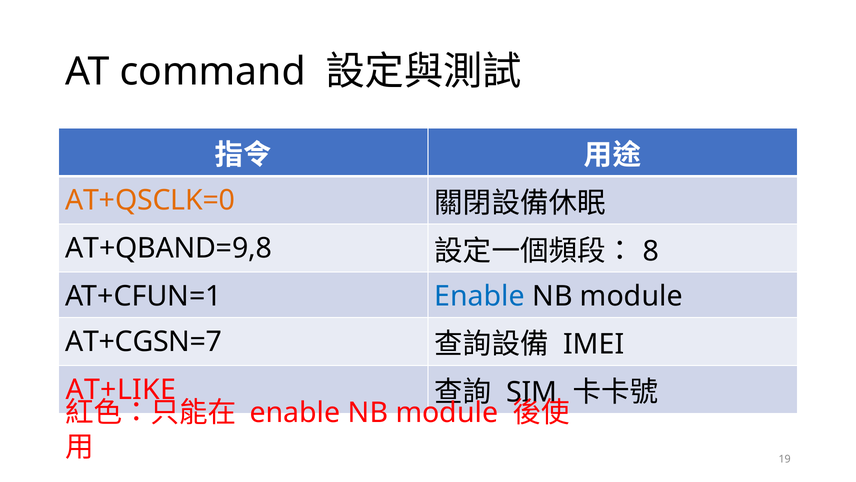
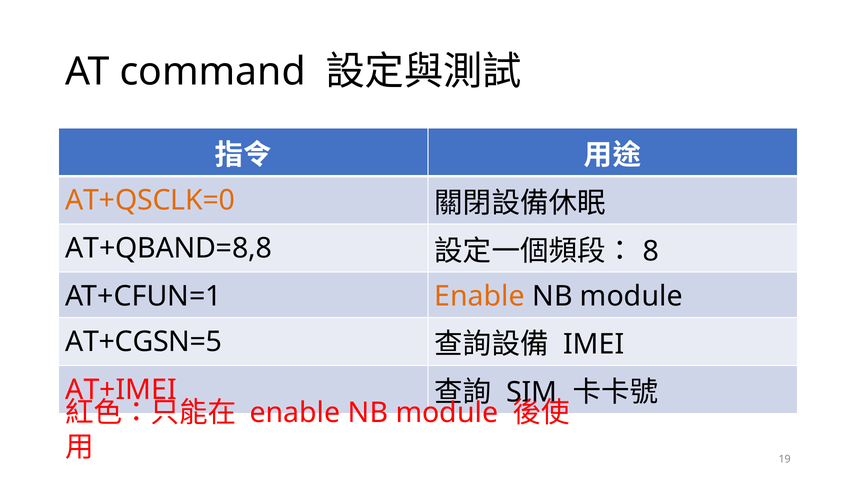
AT+QBAND=9,8: AT+QBAND=9,8 -> AT+QBAND=8,8
Enable at (480, 296) colour: blue -> orange
AT+CGSN=7: AT+CGSN=7 -> AT+CGSN=5
AT+LIKE: AT+LIKE -> AT+IMEI
